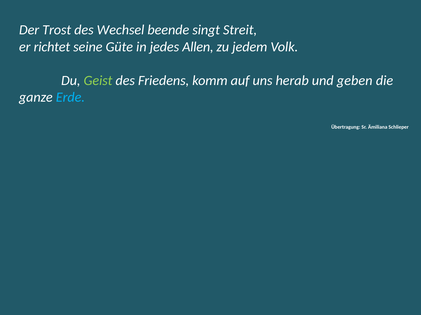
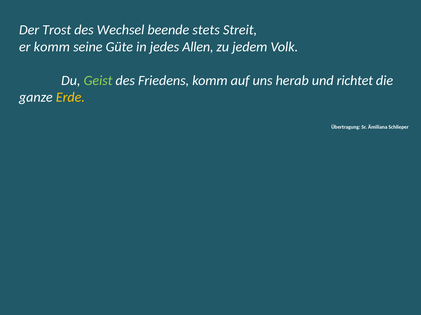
singt: singt -> stets
er richtet: richtet -> komm
geben: geben -> richtet
Erde colour: light blue -> yellow
